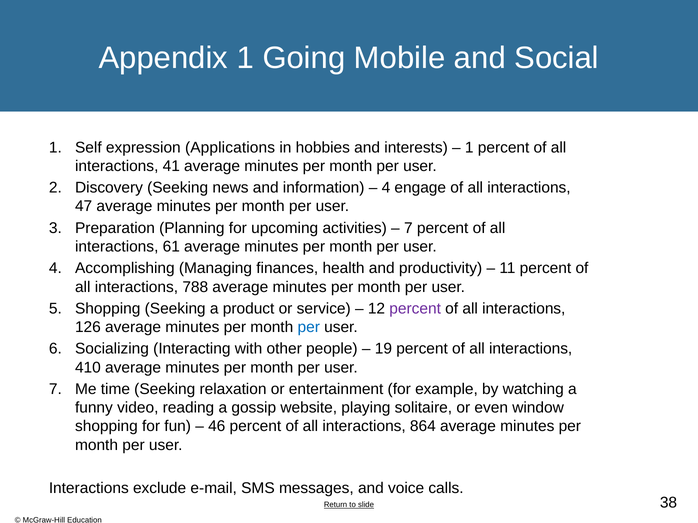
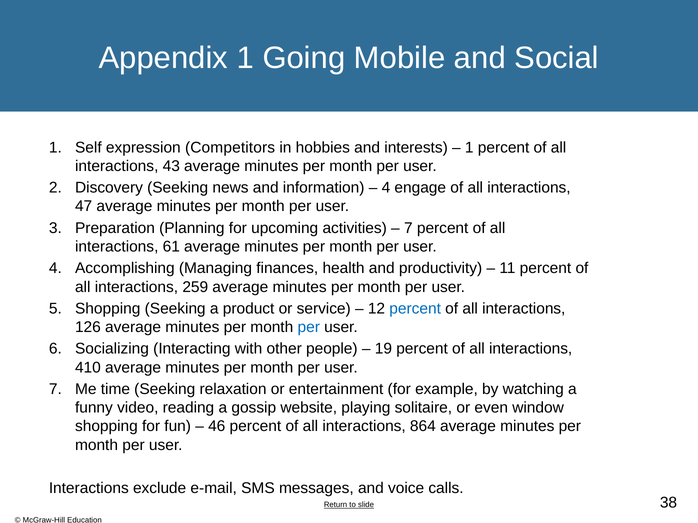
Applications: Applications -> Competitors
41: 41 -> 43
788: 788 -> 259
percent at (415, 309) colour: purple -> blue
